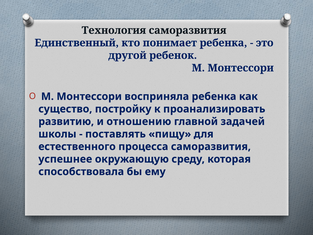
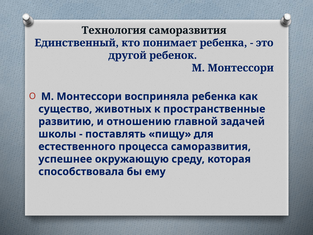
постройку: постройку -> животных
проанализировать: проанализировать -> пространственные
